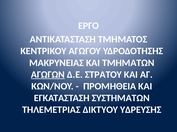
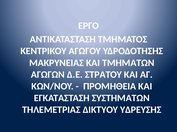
ΑΓΩΓΩΝ underline: present -> none
